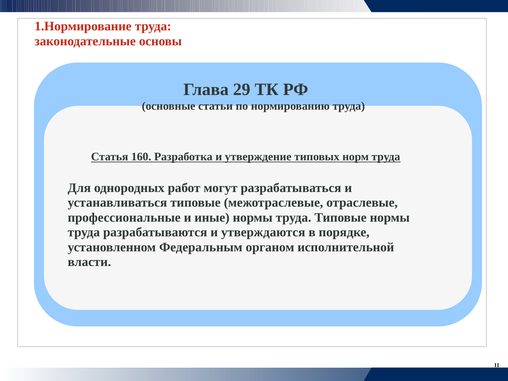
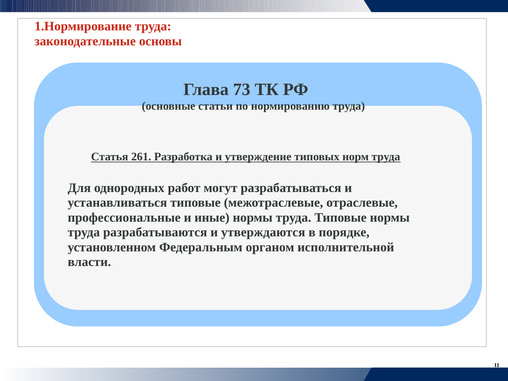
29: 29 -> 73
160: 160 -> 261
